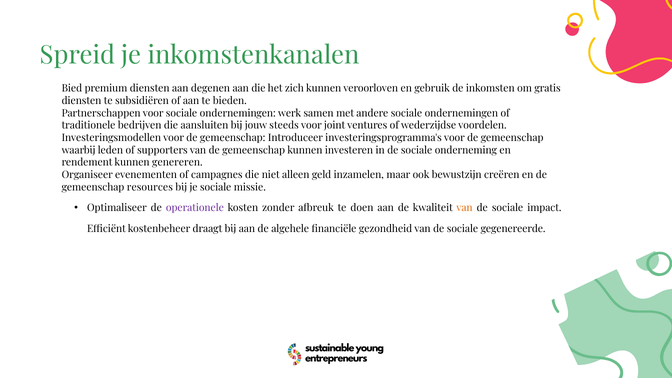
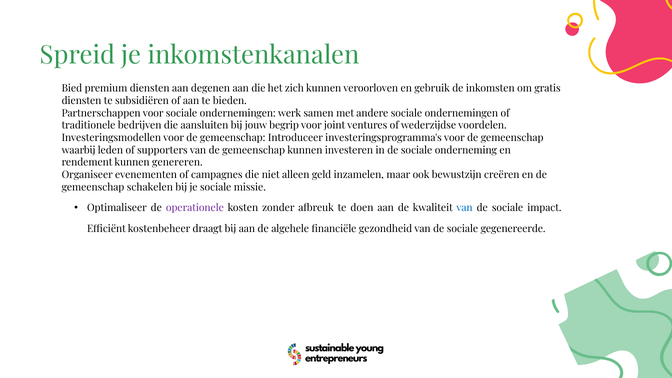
steeds: steeds -> begrip
resources: resources -> schakelen
van at (465, 208) colour: orange -> blue
